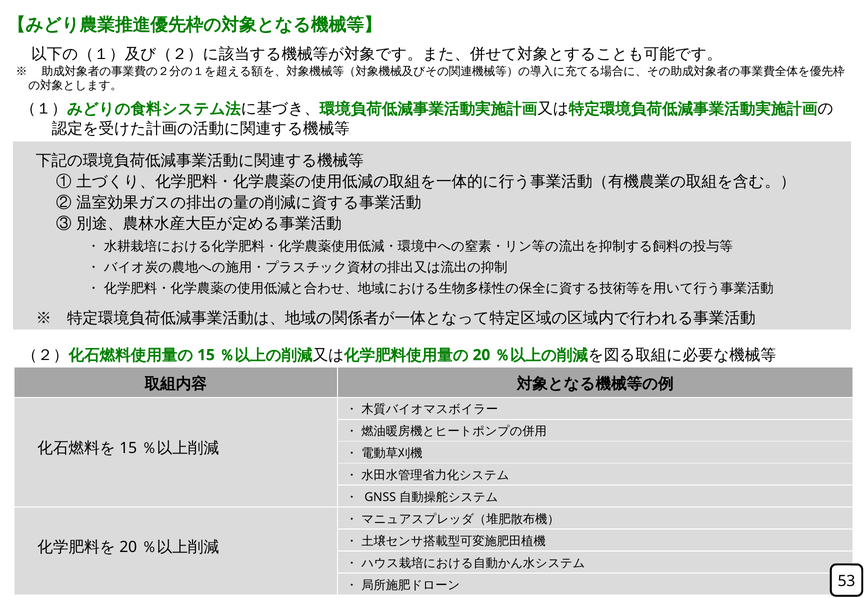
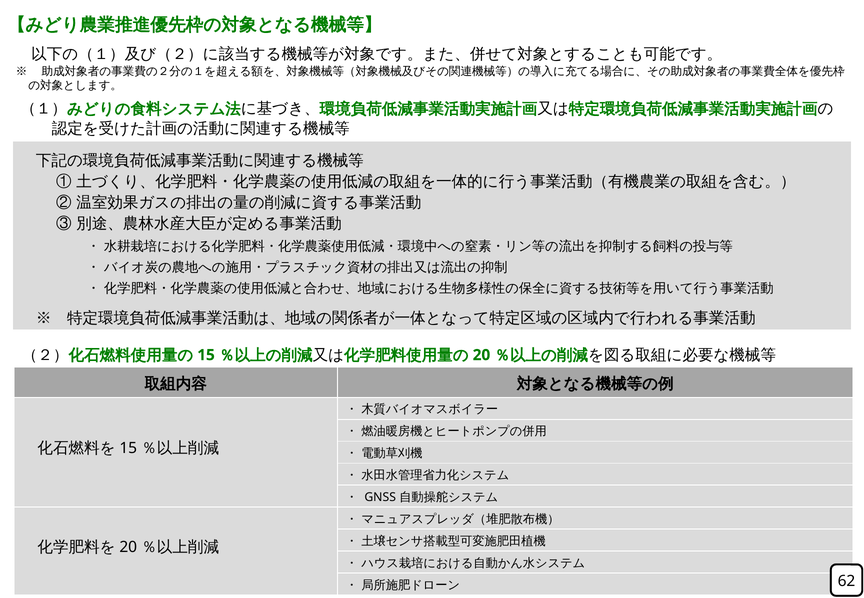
53: 53 -> 62
